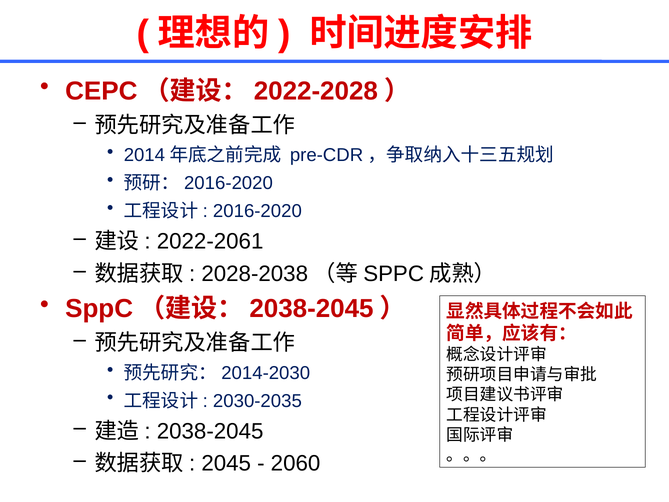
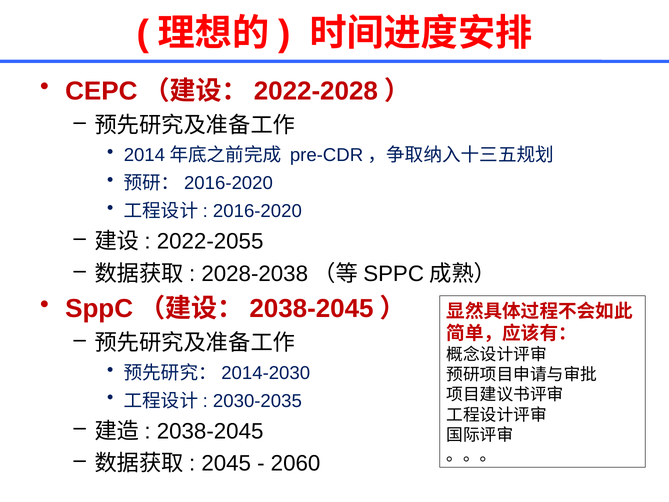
2022-2061: 2022-2061 -> 2022-2055
